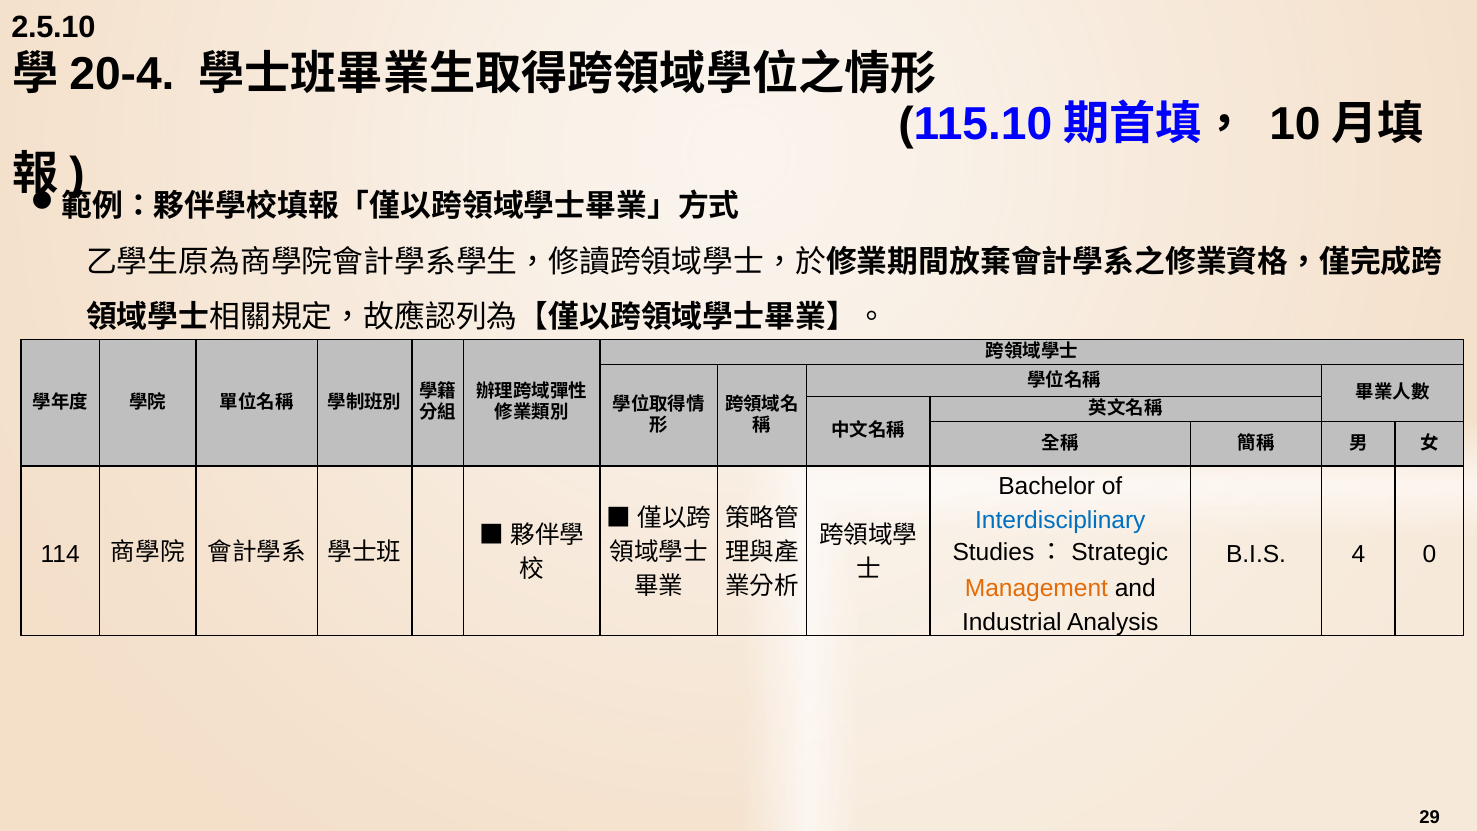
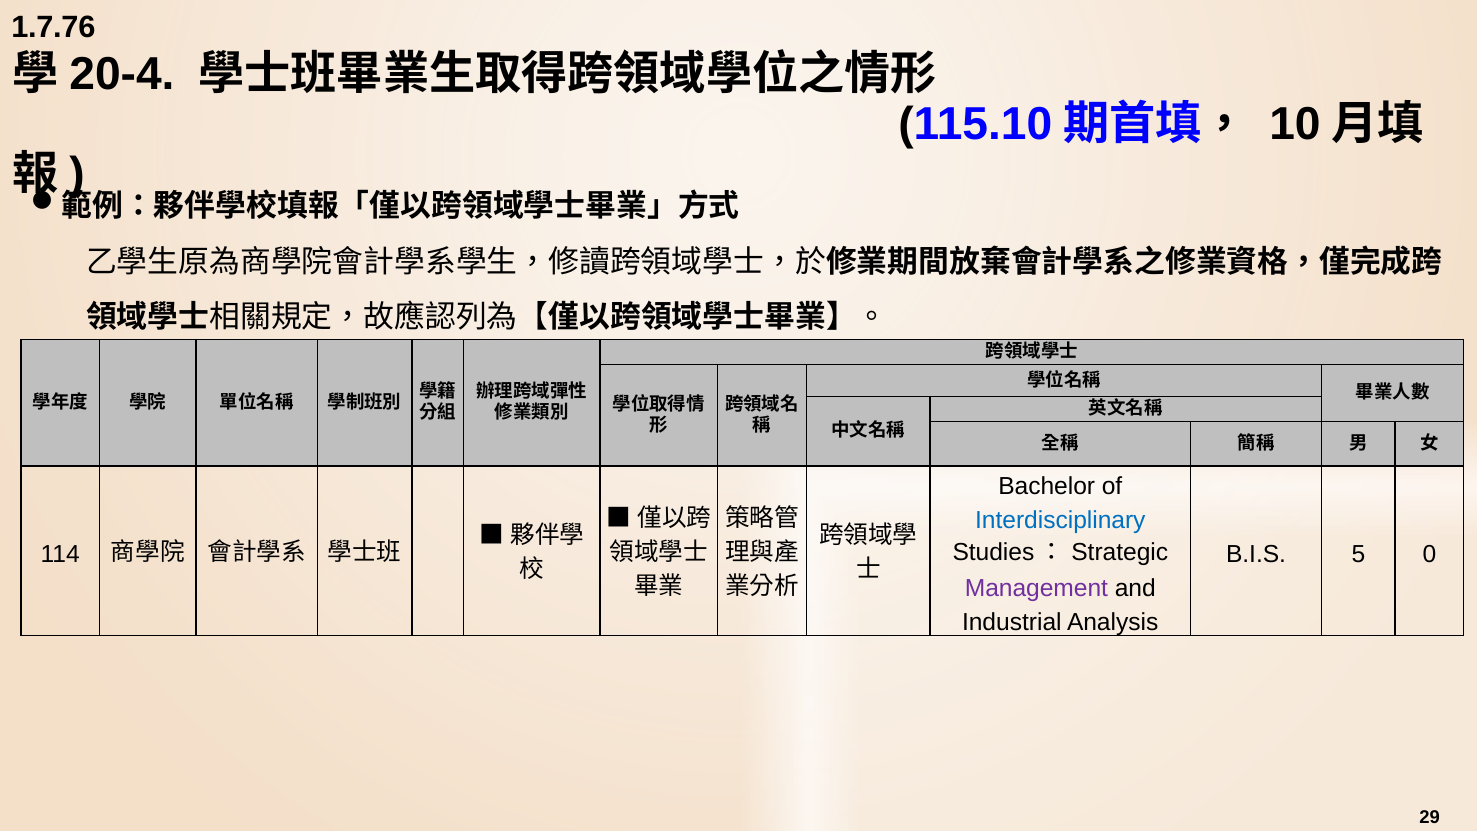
2.5.10: 2.5.10 -> 1.7.76
4: 4 -> 5
Management colour: orange -> purple
